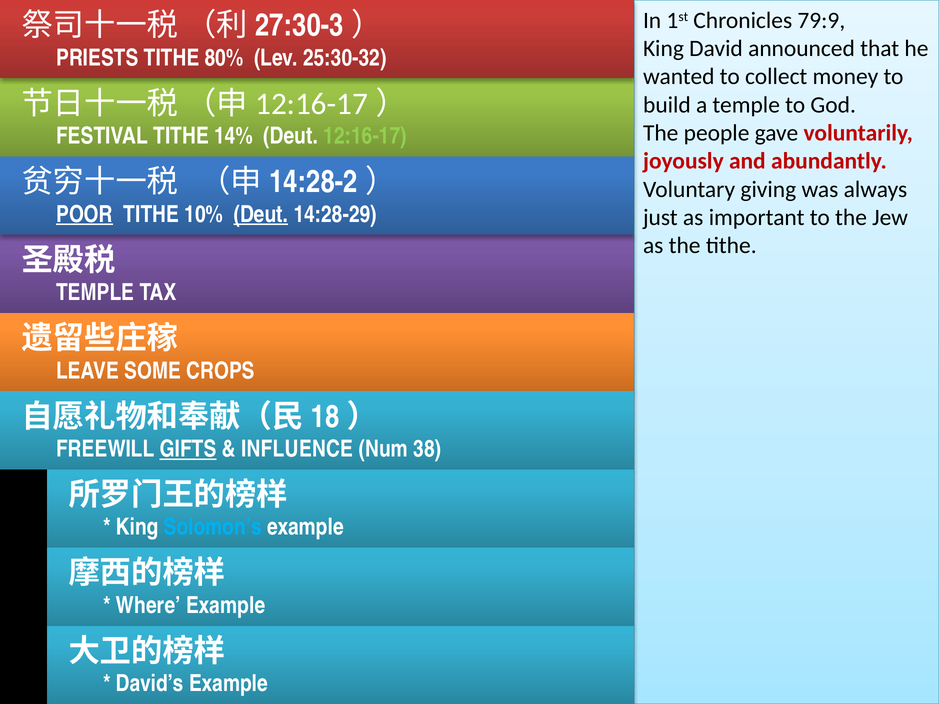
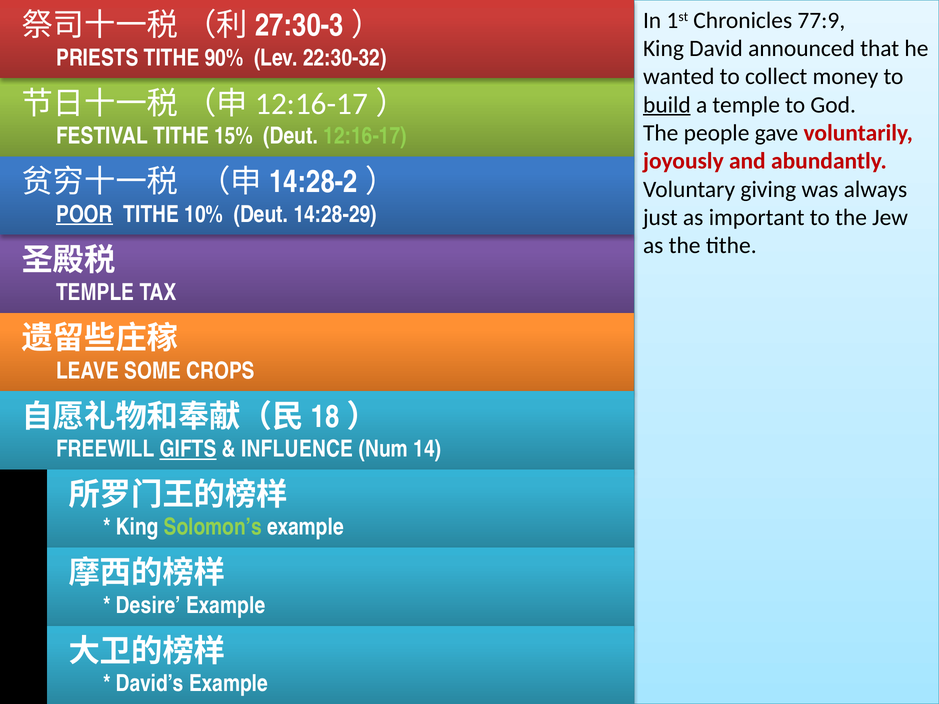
79:9: 79:9 -> 77:9
80%: 80% -> 90%
25:30-32: 25:30-32 -> 22:30-32
build underline: none -> present
14%: 14% -> 15%
Deut at (261, 214) underline: present -> none
38: 38 -> 14
Solomon’s colour: light blue -> light green
Where: Where -> Desire
